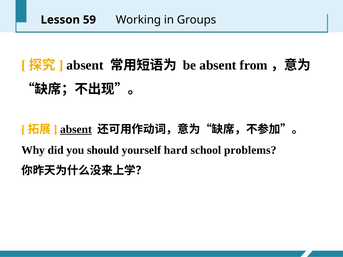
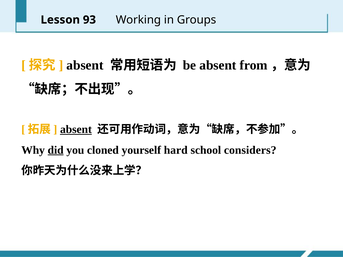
59: 59 -> 93
did underline: none -> present
should: should -> cloned
problems: problems -> considers
